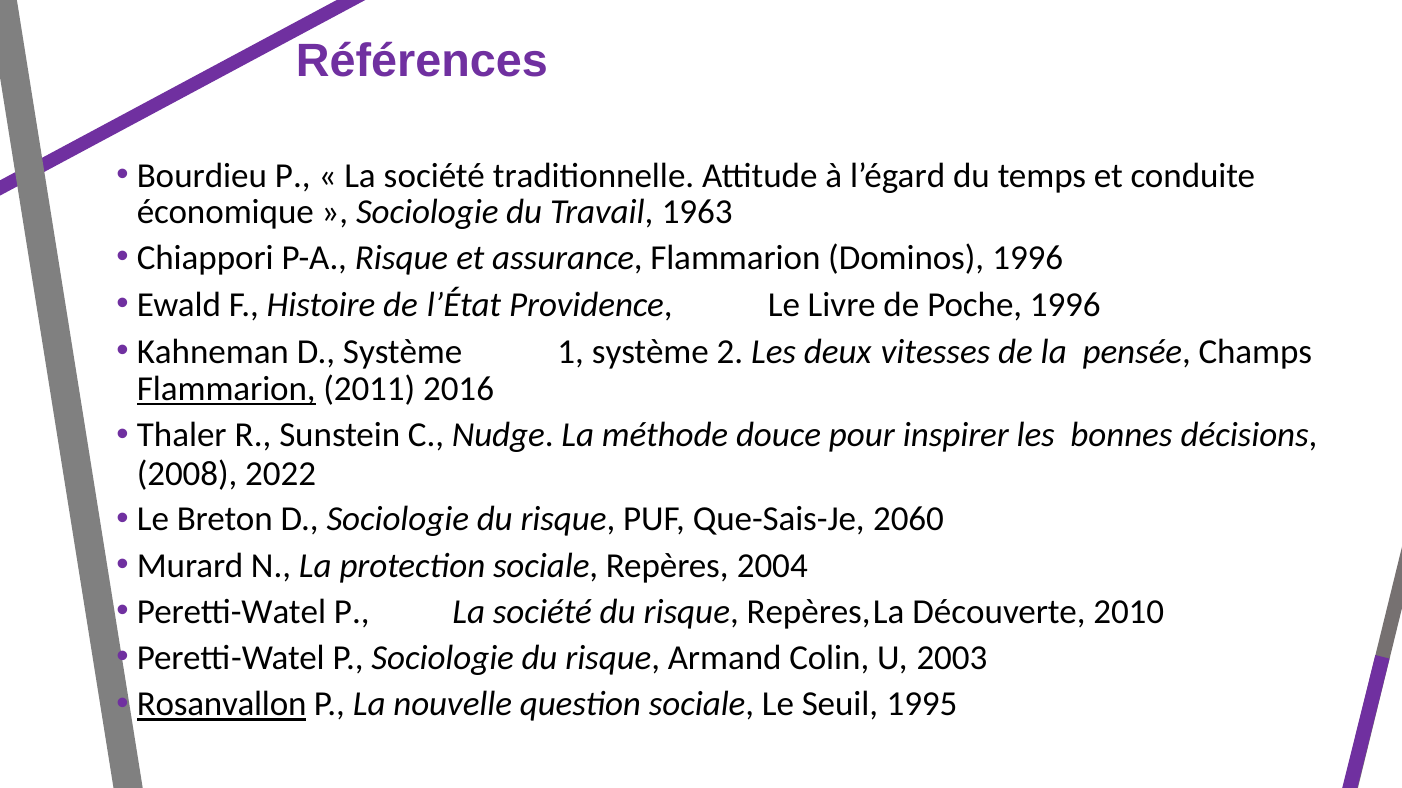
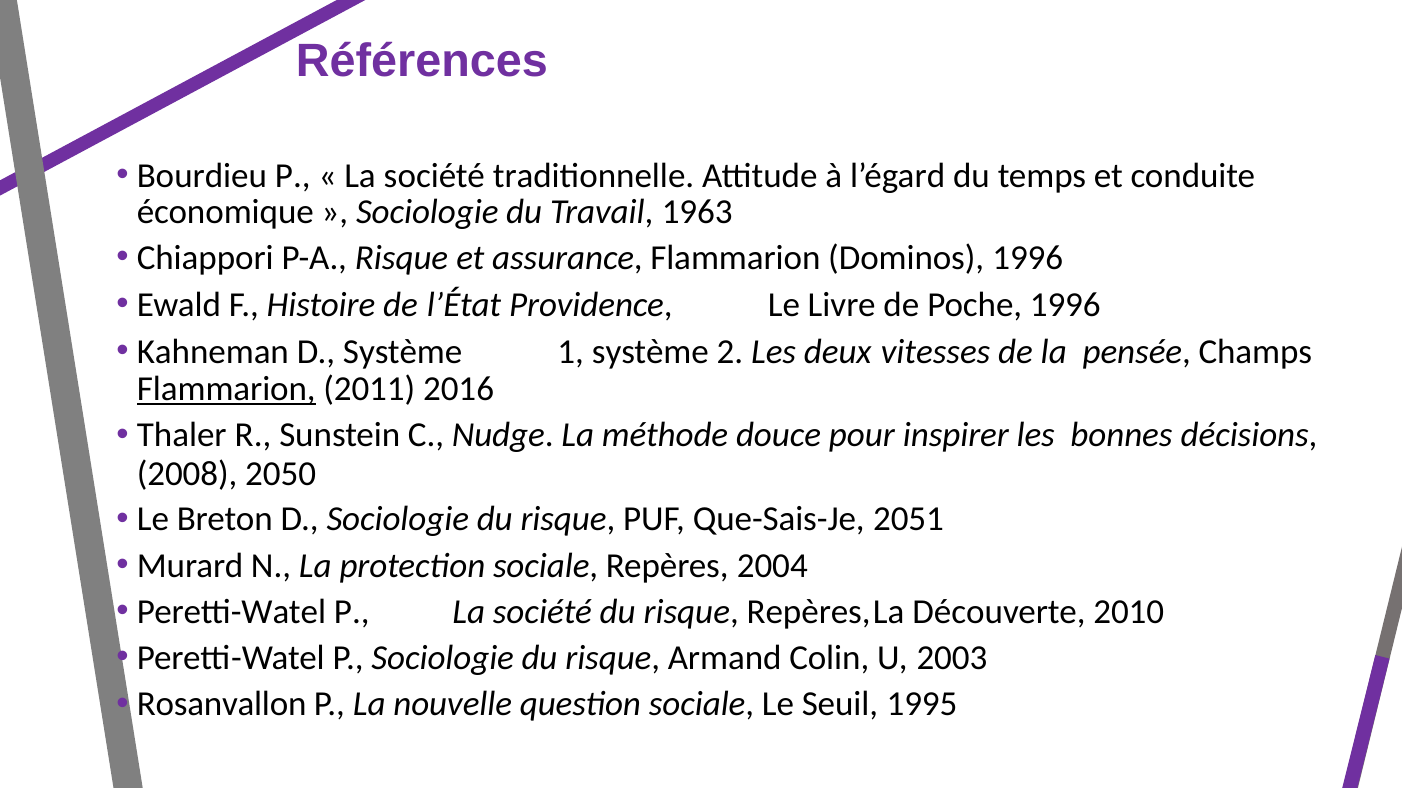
2022: 2022 -> 2050
2060: 2060 -> 2051
Rosanvallon underline: present -> none
